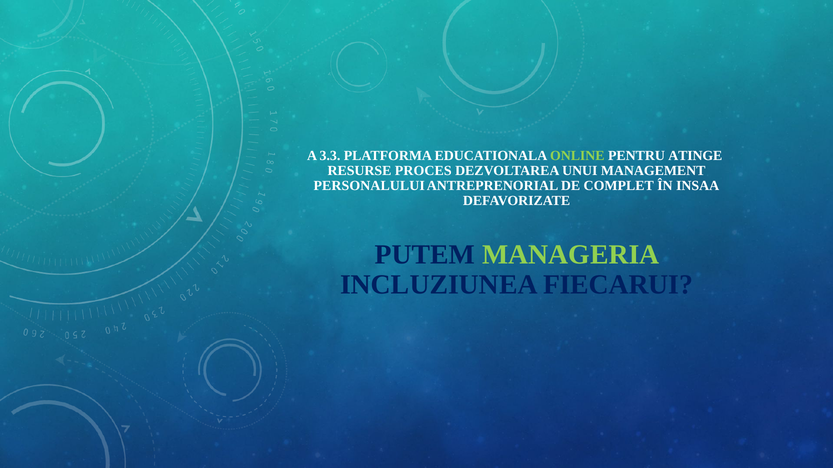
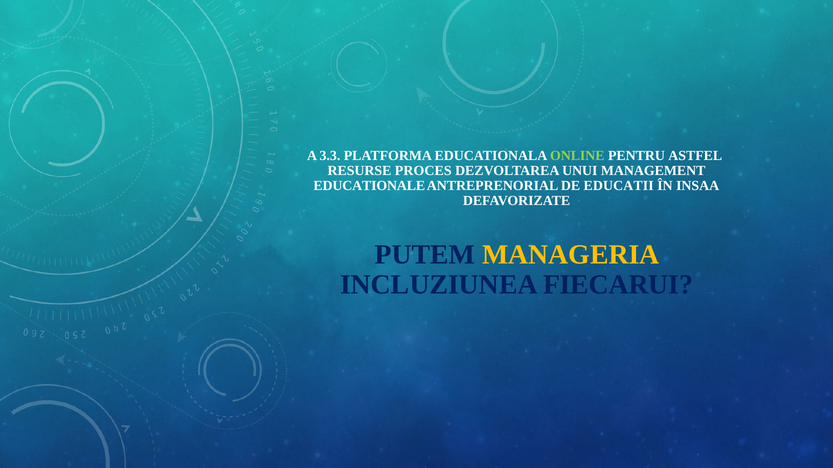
ATINGE: ATINGE -> ASTFEL
PERSONALULUI: PERSONALULUI -> EDUCATIONALE
COMPLET: COMPLET -> EDUCATII
MANAGERIA colour: light green -> yellow
